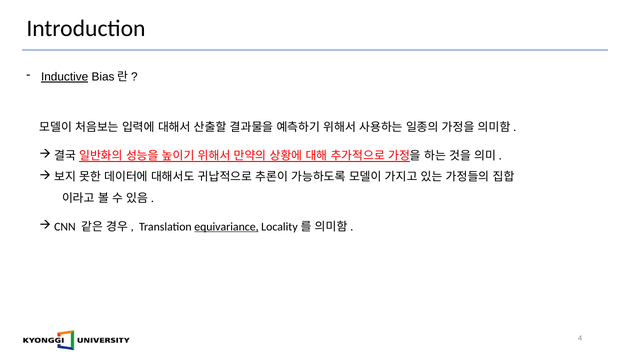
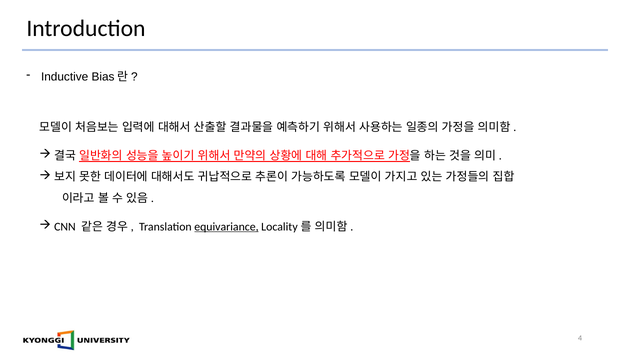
Inductive underline: present -> none
